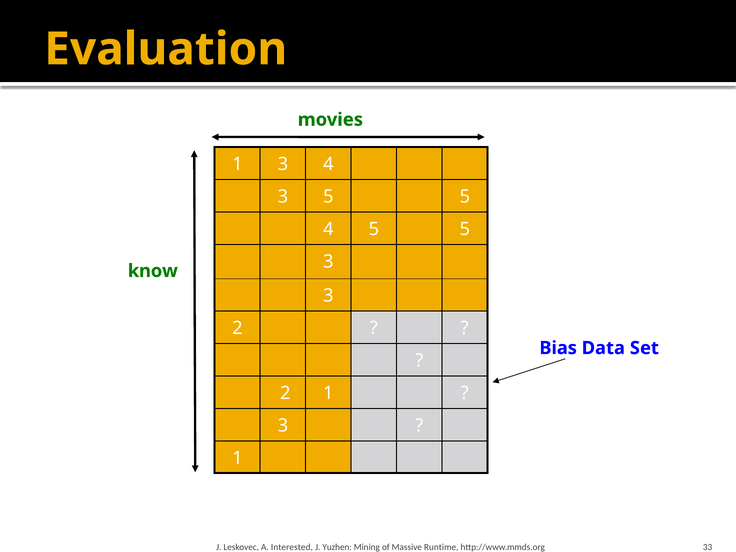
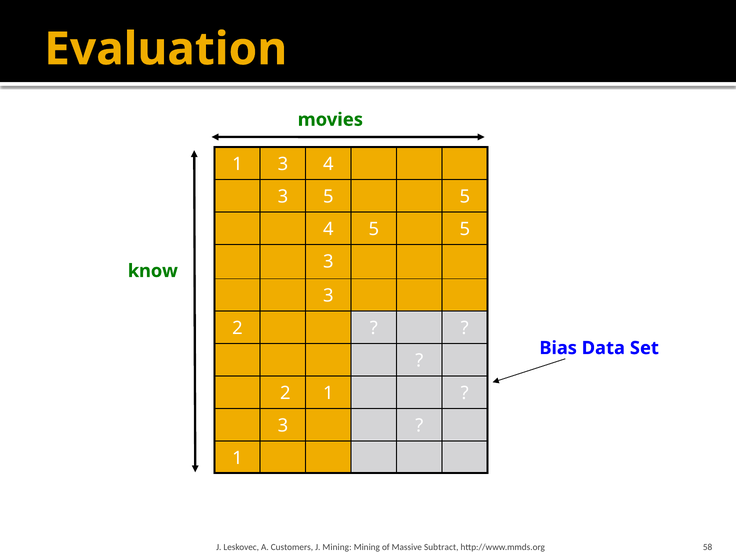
Interested: Interested -> Customers
J Yuzhen: Yuzhen -> Mining
Runtime: Runtime -> Subtract
33: 33 -> 58
